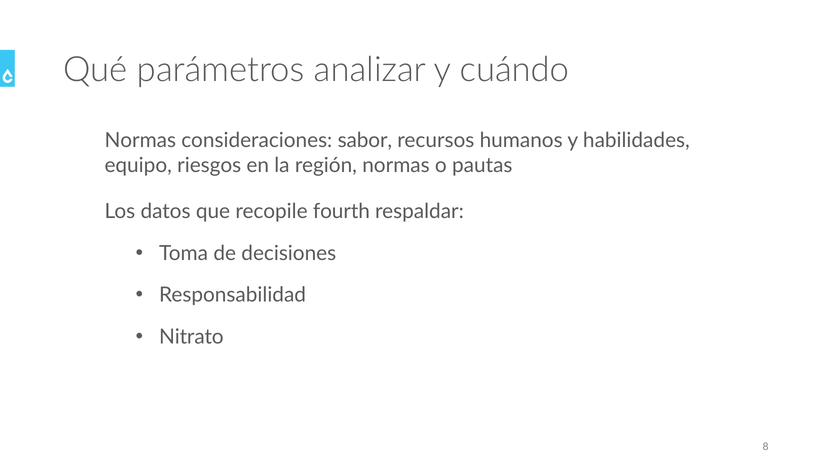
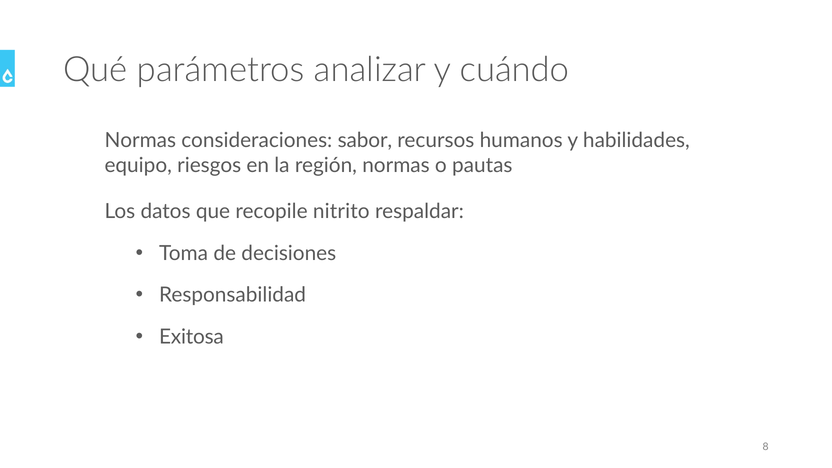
fourth: fourth -> nitrito
Nitrato: Nitrato -> Exitosa
